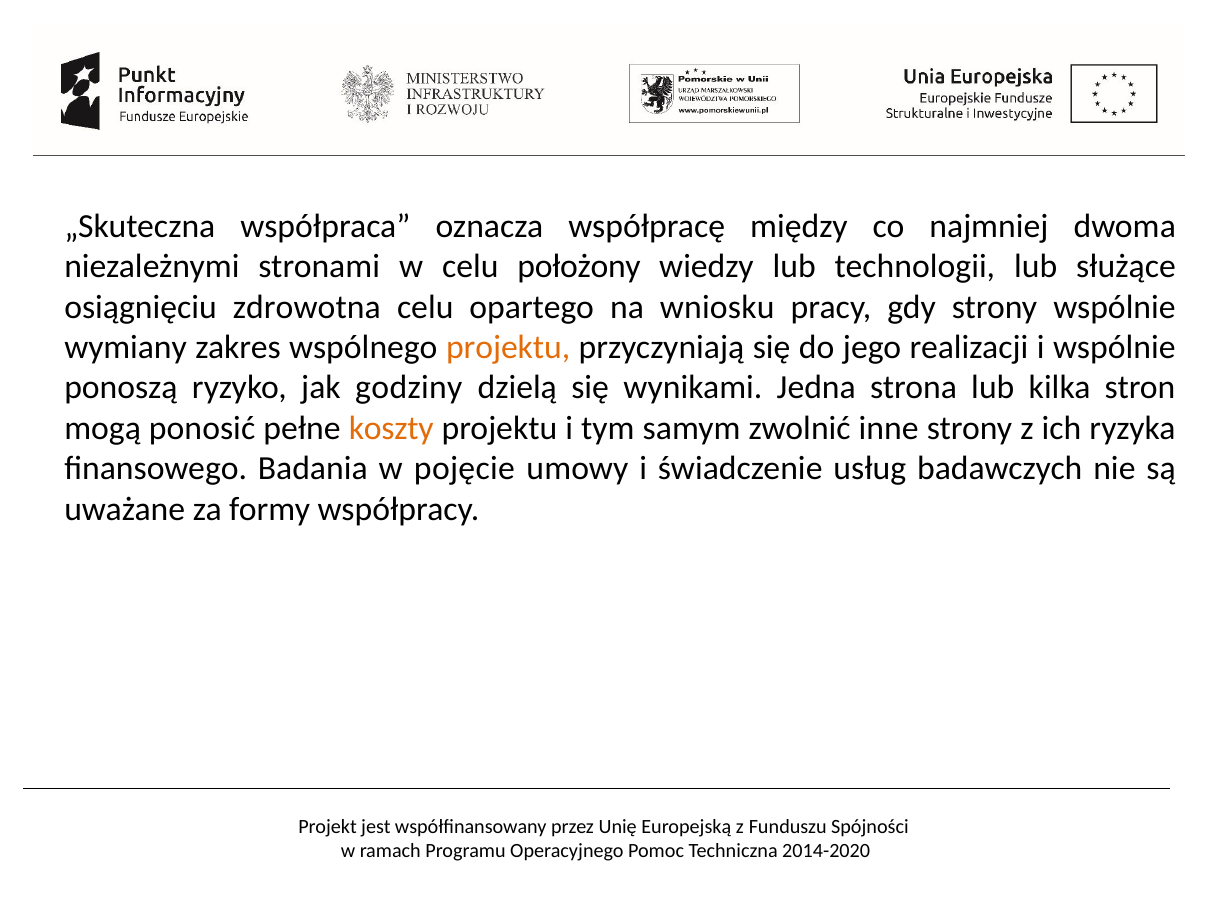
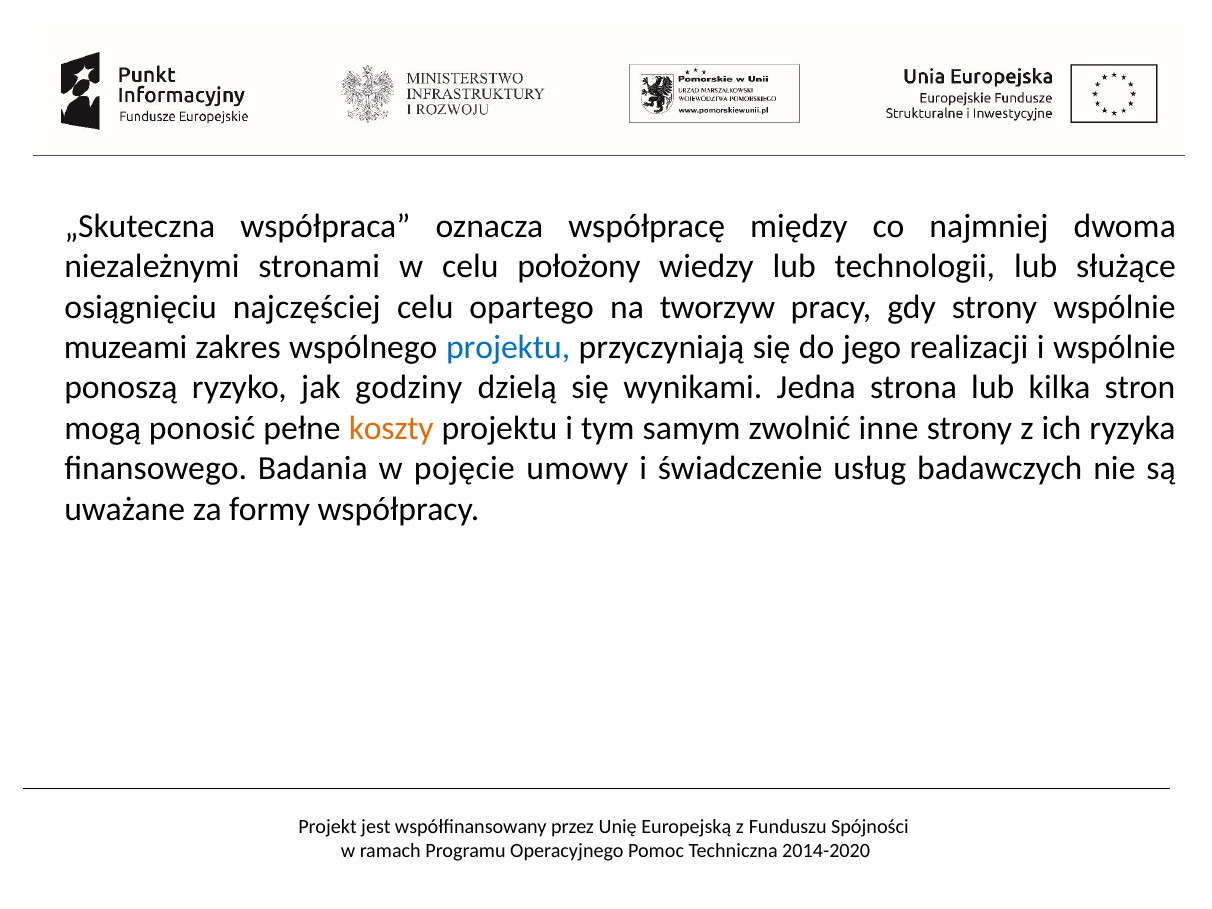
zdrowotna: zdrowotna -> najczęściej
wniosku: wniosku -> tworzyw
wymiany: wymiany -> muzeami
projektu at (508, 347) colour: orange -> blue
